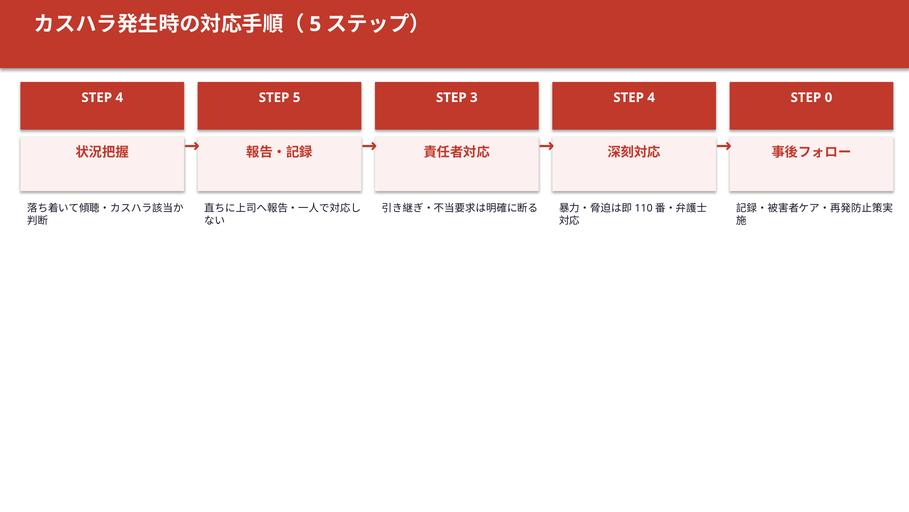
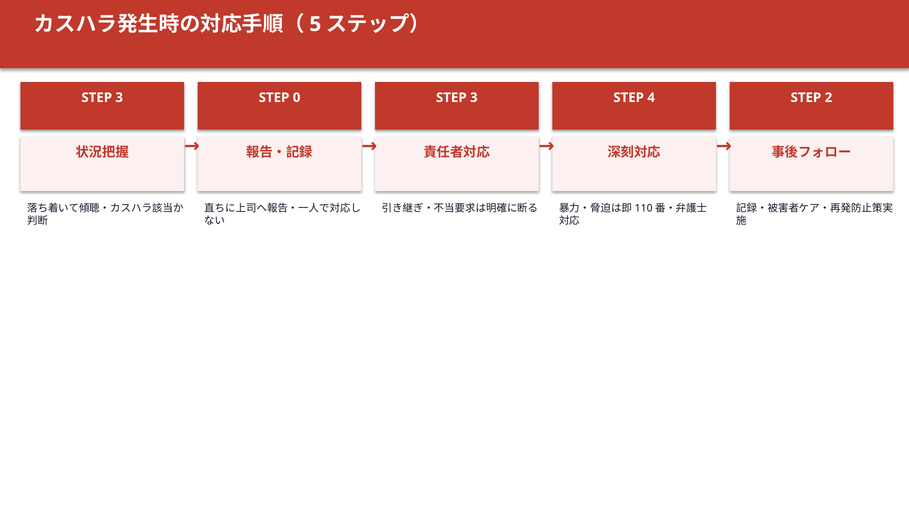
4 at (119, 97): 4 -> 3
STEP 5: 5 -> 0
0: 0 -> 2
